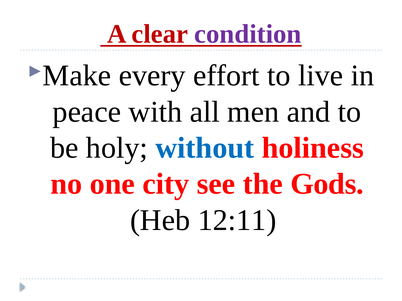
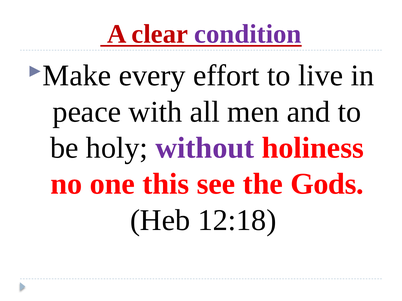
without colour: blue -> purple
city: city -> this
12:11: 12:11 -> 12:18
